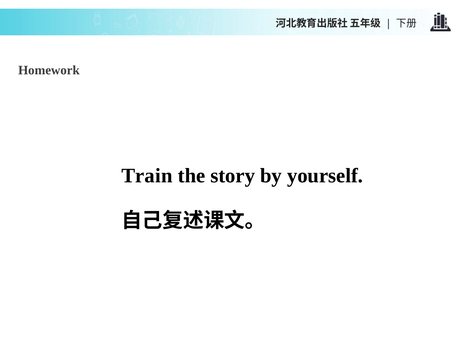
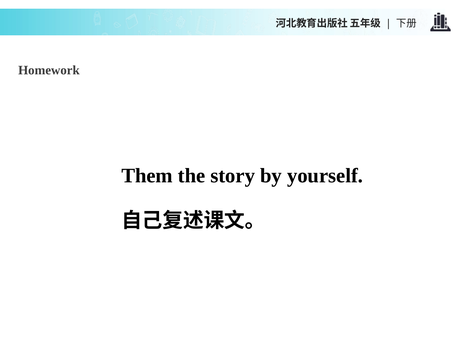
Train: Train -> Them
